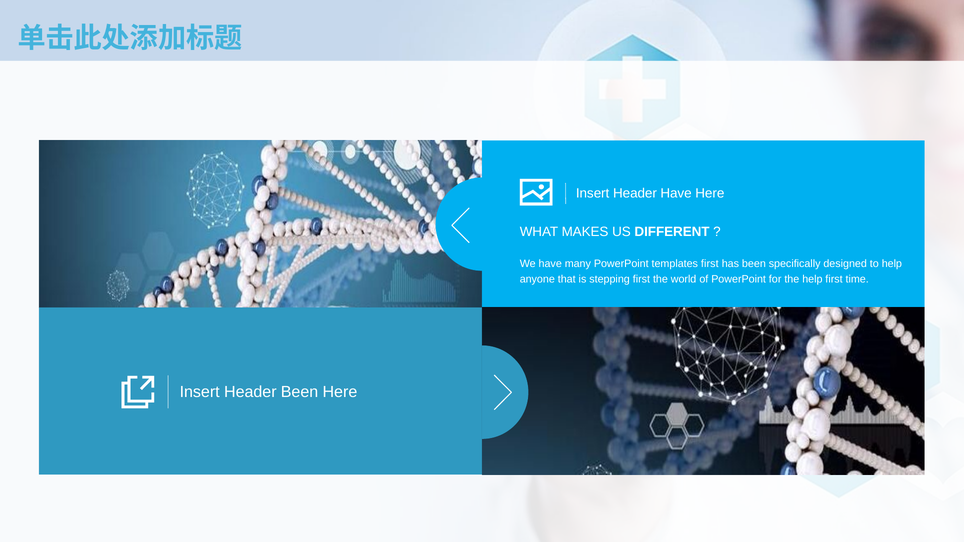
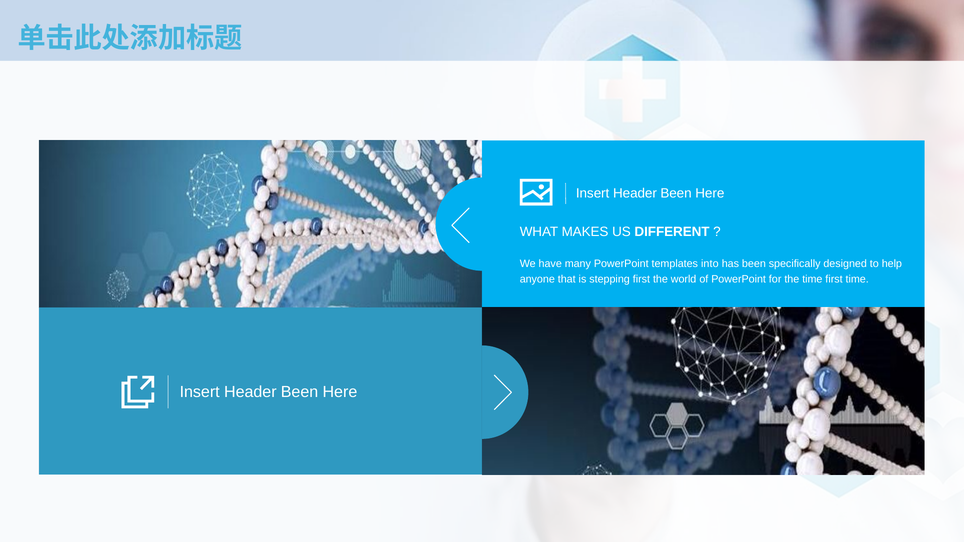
Have at (676, 193): Have -> Been
templates first: first -> into
the help: help -> time
